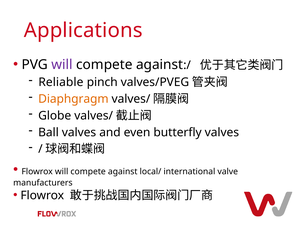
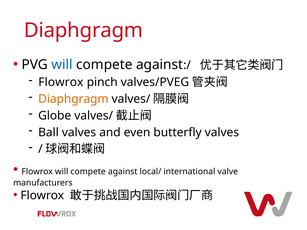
Applications at (83, 30): Applications -> Diaphgragm
will at (62, 65) colour: purple -> blue
Reliable at (61, 82): Reliable -> Flowrox
